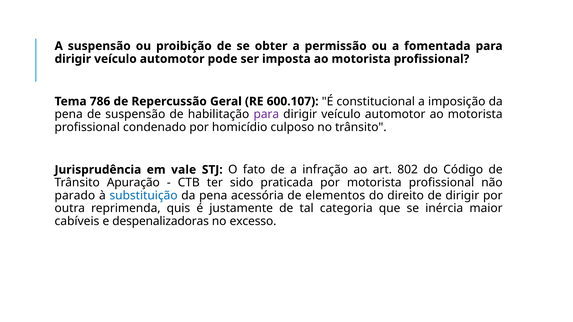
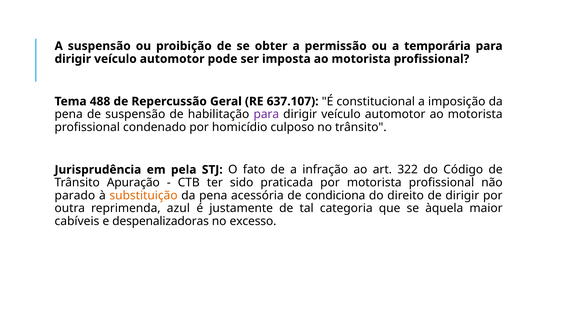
fomentada: fomentada -> temporária
786: 786 -> 488
600.107: 600.107 -> 637.107
vale: vale -> pela
802: 802 -> 322
substituição colour: blue -> orange
elementos: elementos -> condiciona
quis: quis -> azul
inércia: inércia -> àquela
